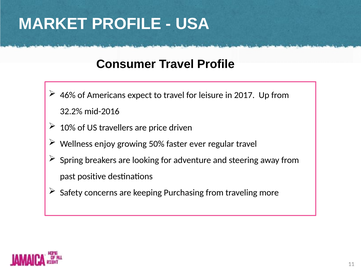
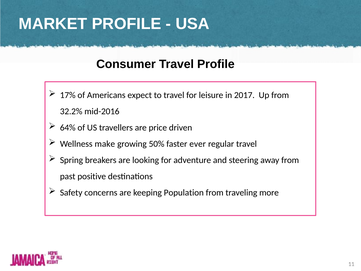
46%: 46% -> 17%
10%: 10% -> 64%
enjoy: enjoy -> make
Purchasing: Purchasing -> Population
